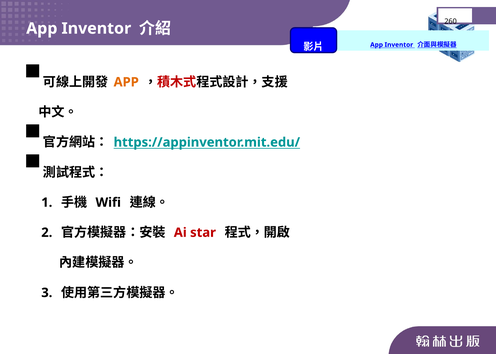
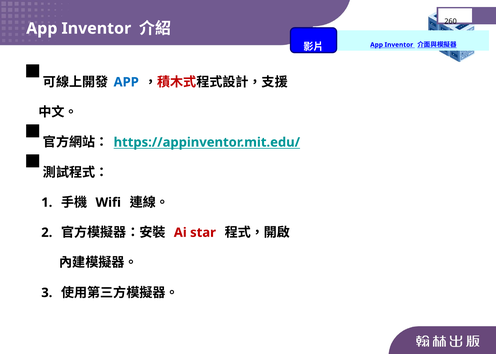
APP at (126, 82) colour: orange -> blue
